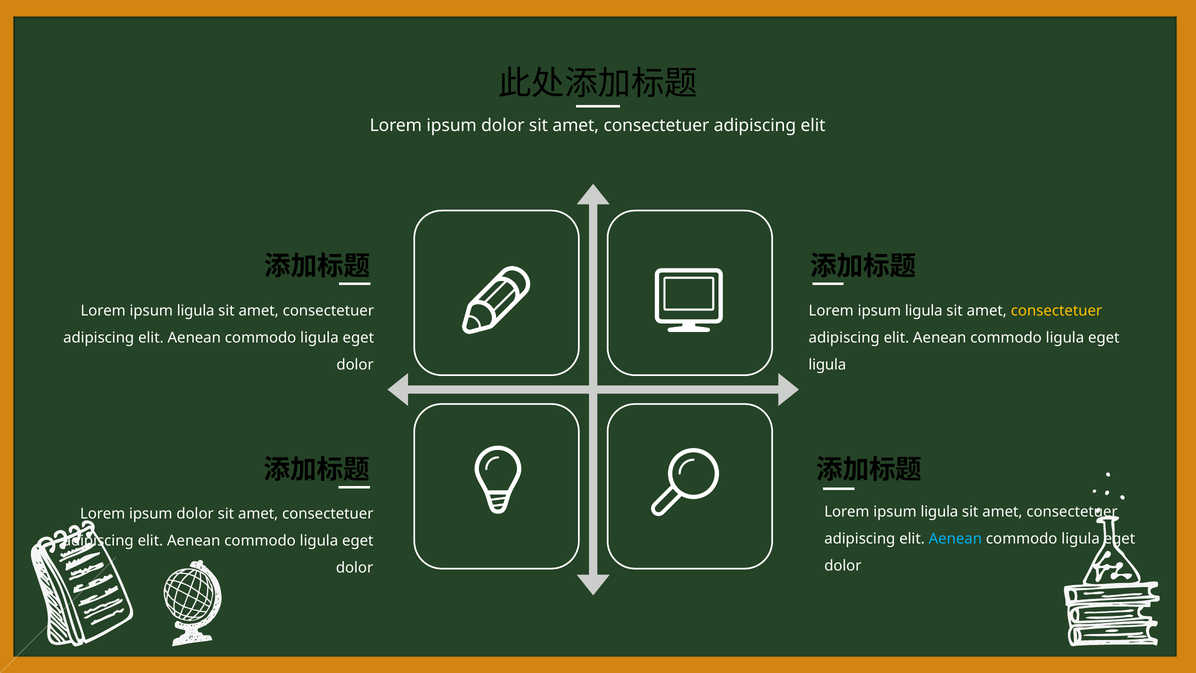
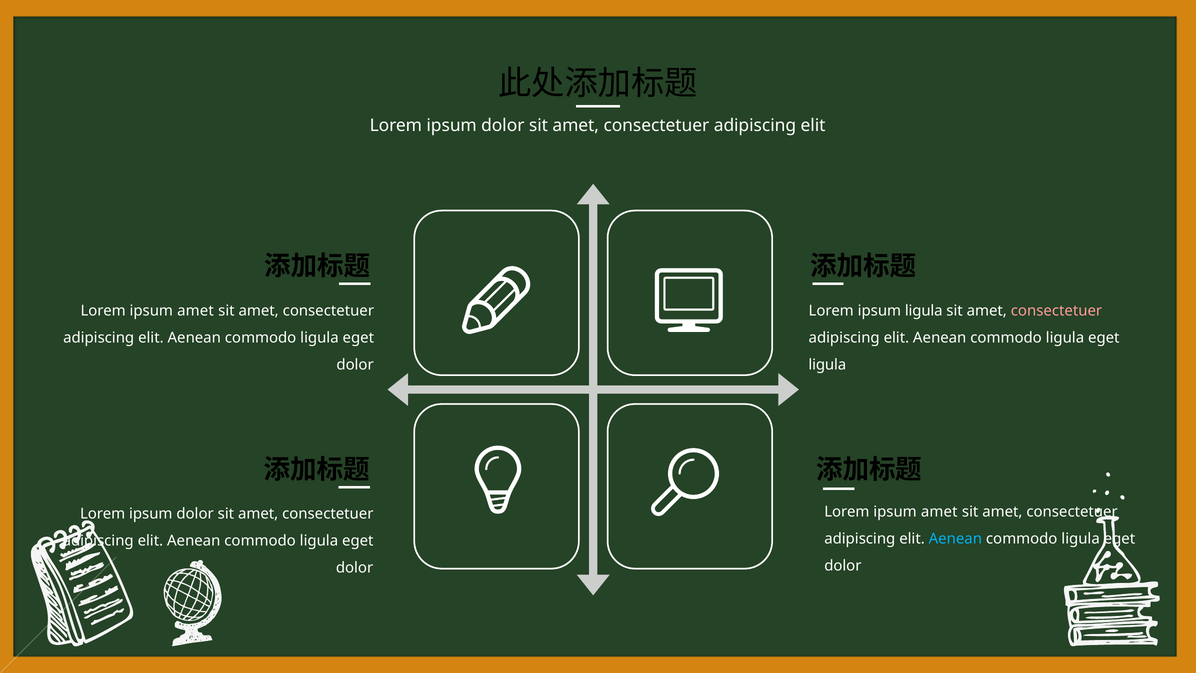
ligula at (196, 310): ligula -> amet
consectetuer at (1056, 310) colour: yellow -> pink
ligula at (939, 512): ligula -> amet
